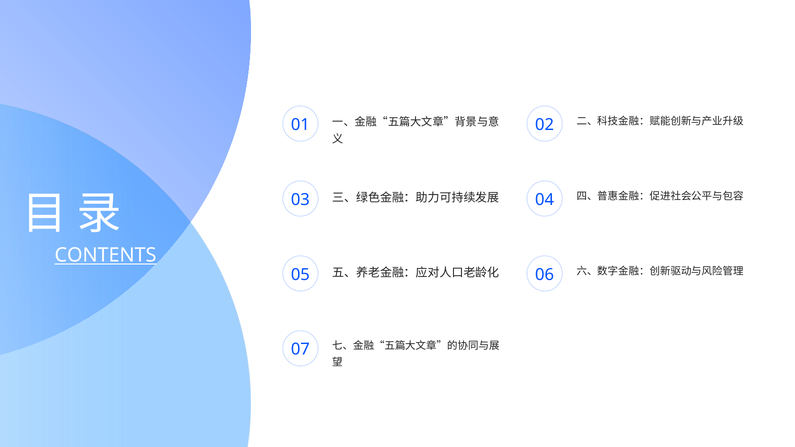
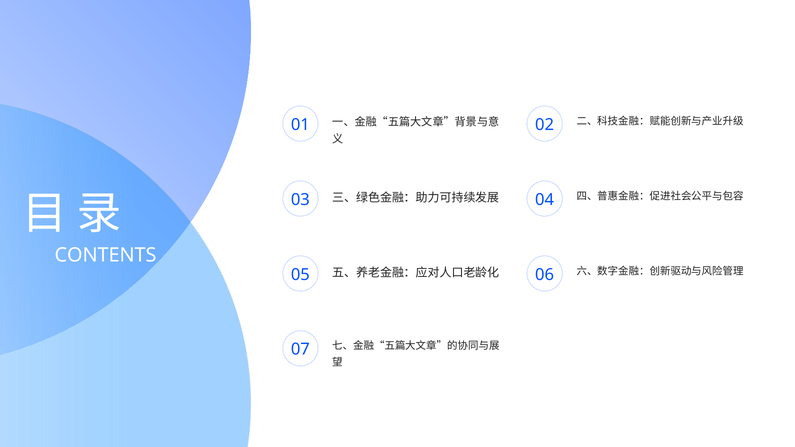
CONTENTS underline: present -> none
